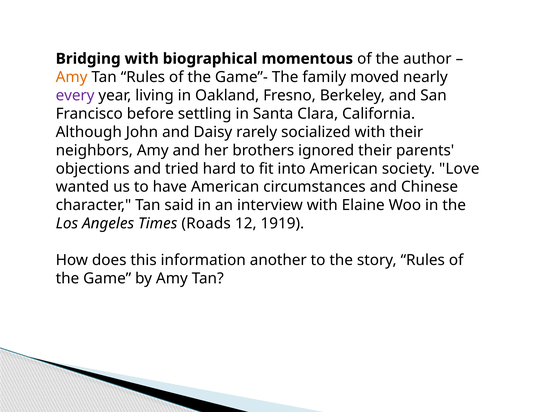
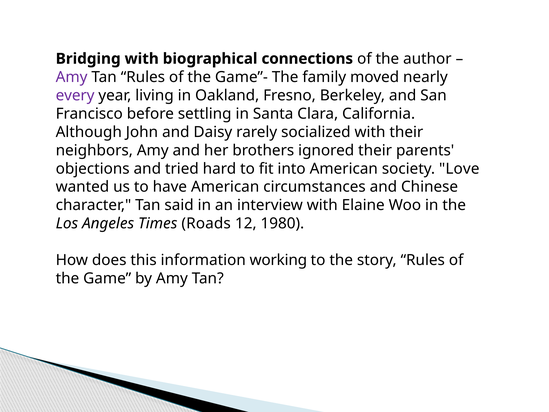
momentous: momentous -> connections
Amy at (72, 77) colour: orange -> purple
1919: 1919 -> 1980
another: another -> working
